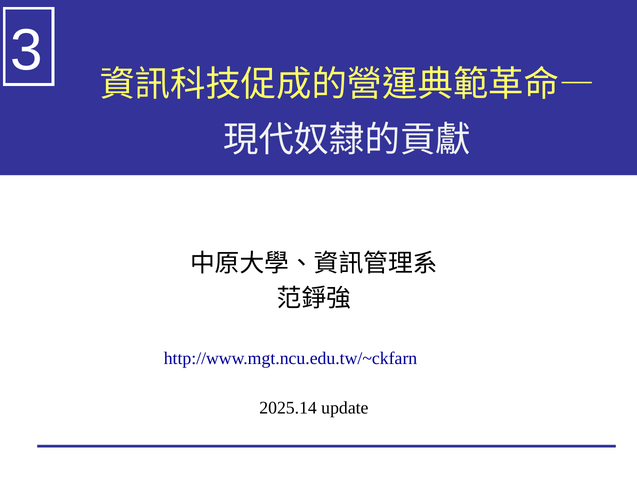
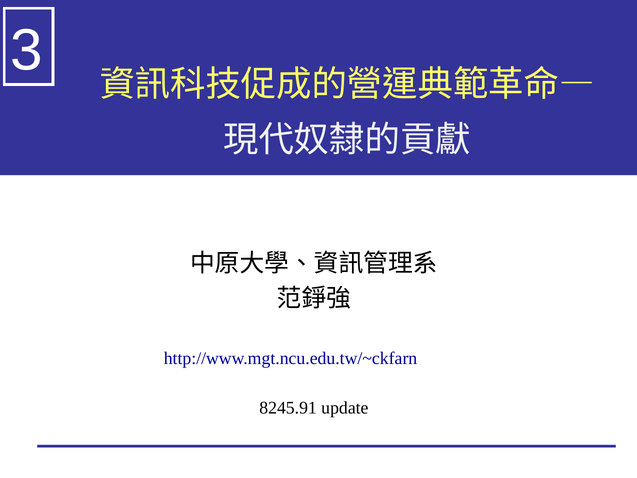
2025.14: 2025.14 -> 8245.91
